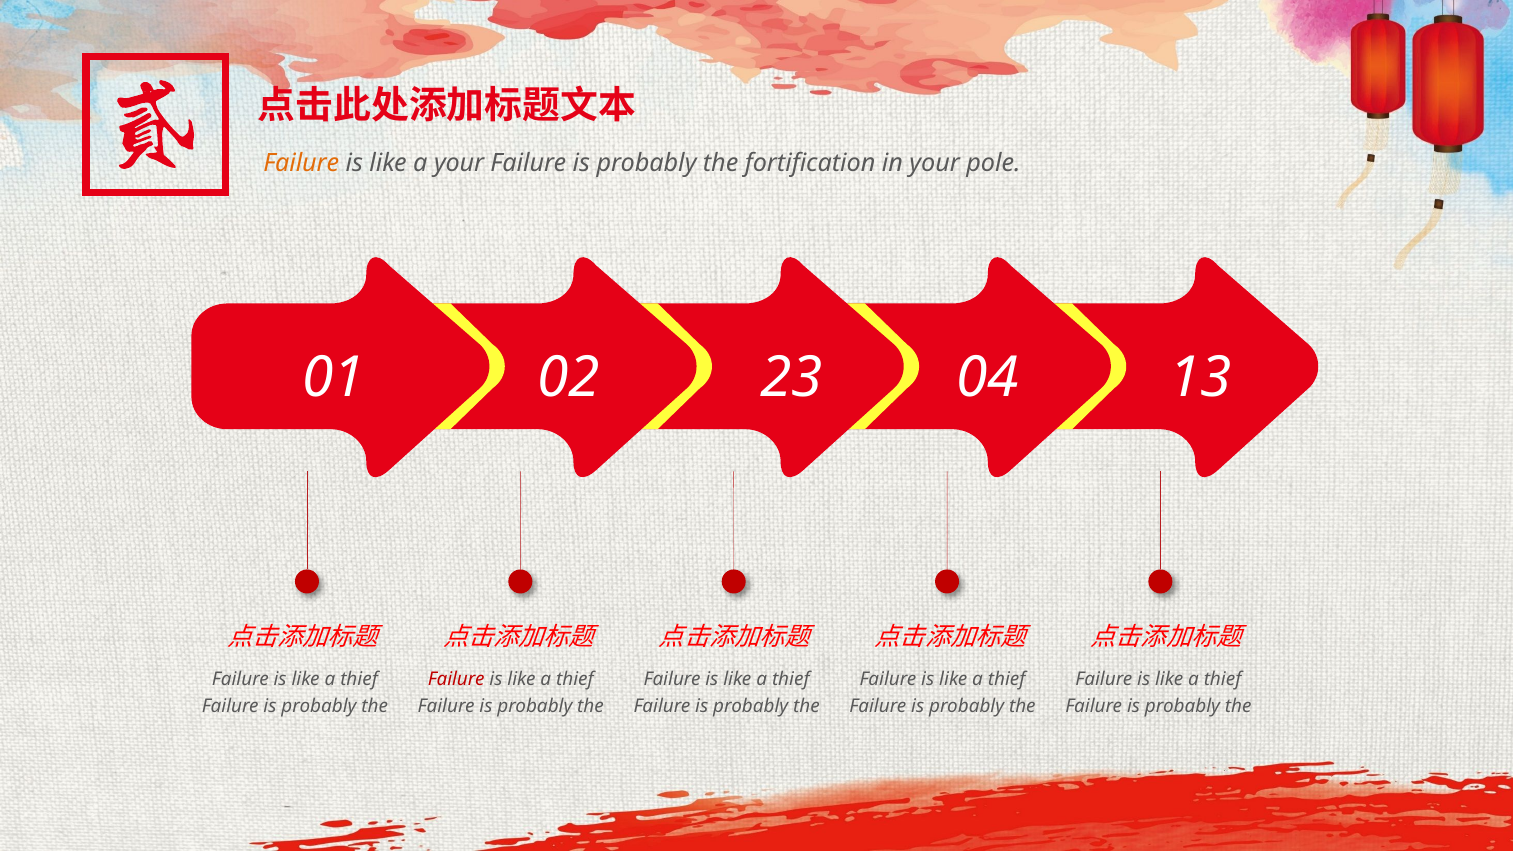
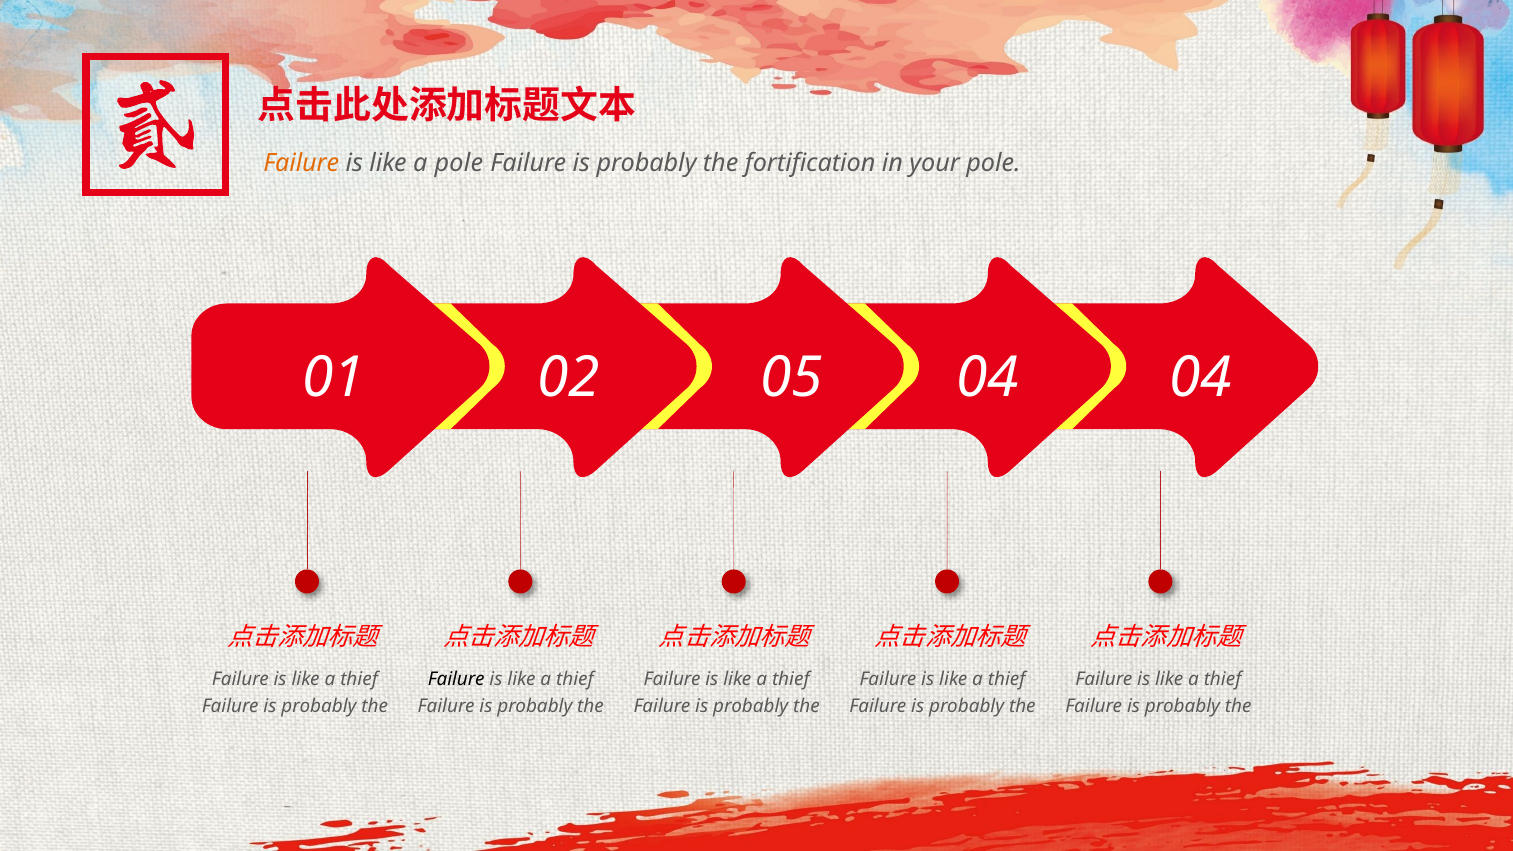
a your: your -> pole
23: 23 -> 05
04 13: 13 -> 04
Failure at (456, 679) colour: red -> black
